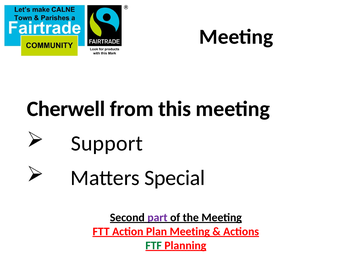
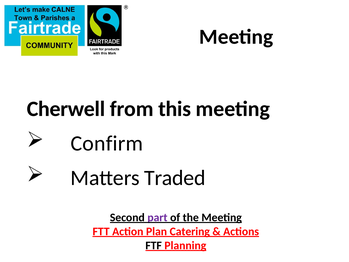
Support: Support -> Confirm
Special: Special -> Traded
Plan Meeting: Meeting -> Catering
FTF colour: green -> black
